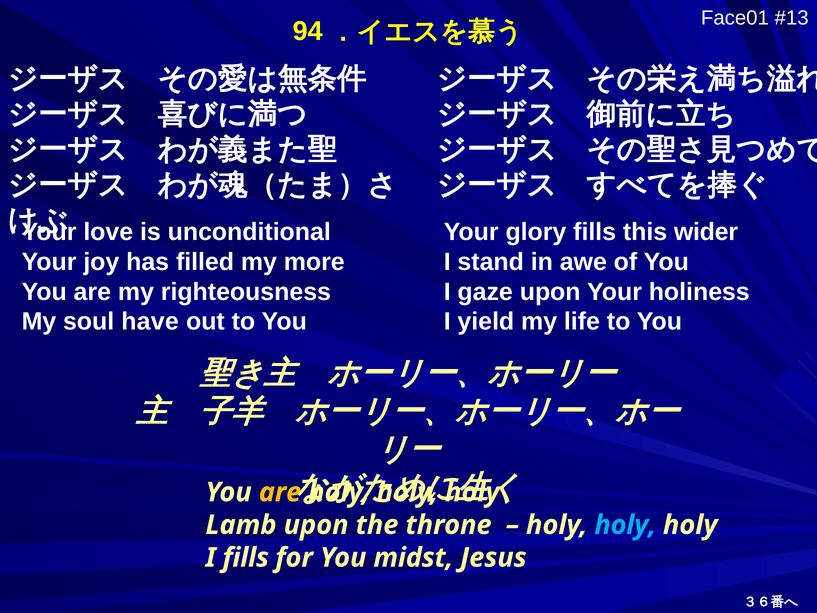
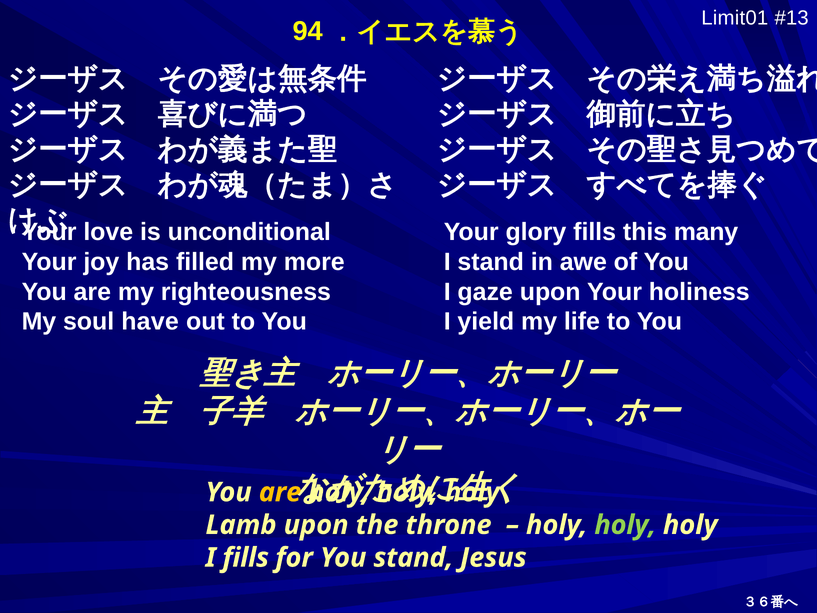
Face01: Face01 -> Limit01
wider: wider -> many
holy at (625, 525) colour: light blue -> light green
You midst: midst -> stand
